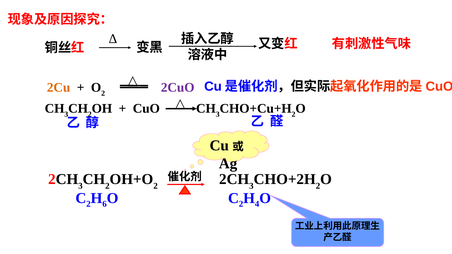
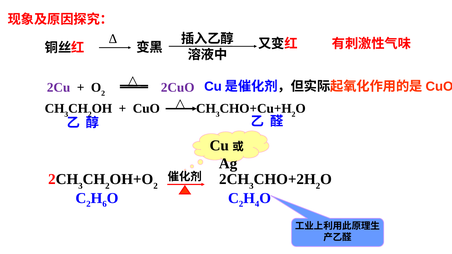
2Cu colour: orange -> purple
